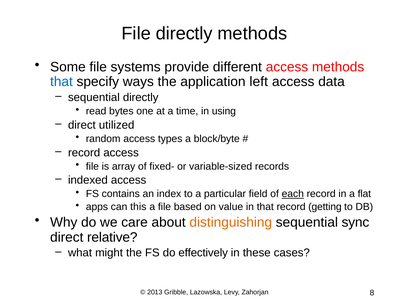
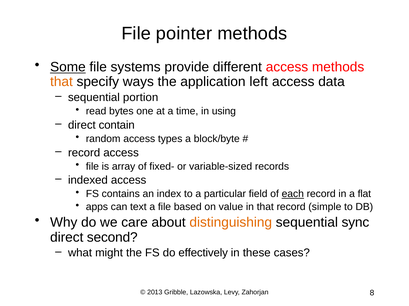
File directly: directly -> pointer
Some underline: none -> present
that at (61, 82) colour: blue -> orange
sequential directly: directly -> portion
utilized: utilized -> contain
this: this -> text
getting: getting -> simple
relative: relative -> second
